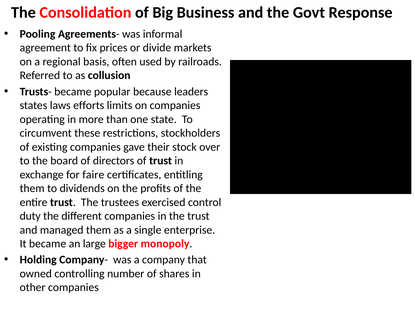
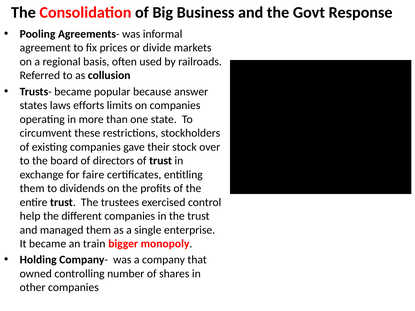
leaders: leaders -> answer
duty: duty -> help
large: large -> train
